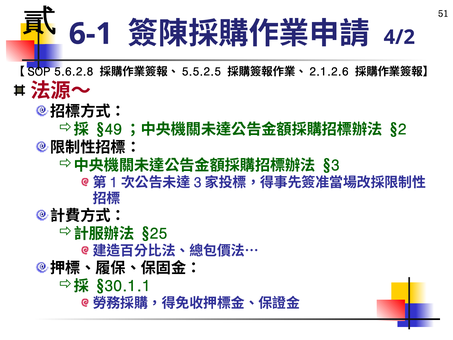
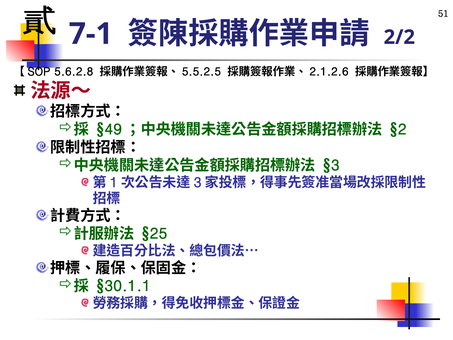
6-1: 6-1 -> 7-1
4/2: 4/2 -> 2/2
